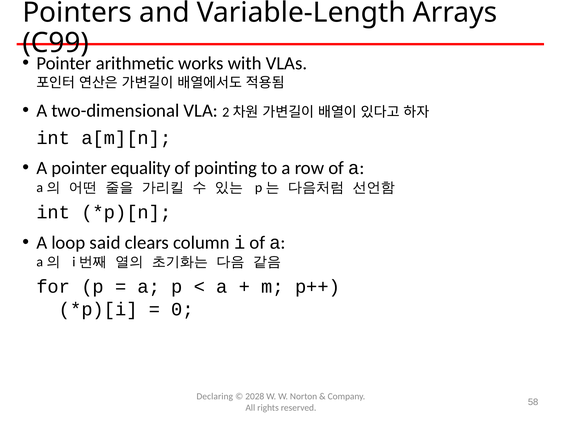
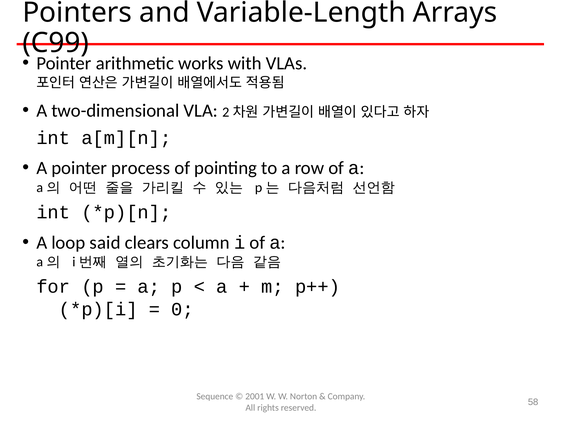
equality: equality -> process
Declaring: Declaring -> Sequence
2028: 2028 -> 2001
